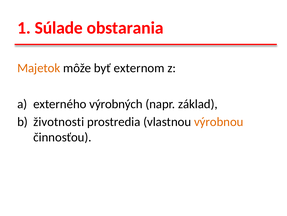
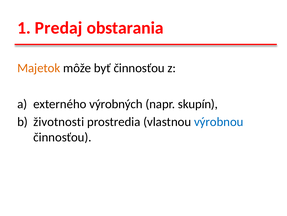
Súlade: Súlade -> Predaj
byť externom: externom -> činnosťou
základ: základ -> skupín
výrobnou colour: orange -> blue
